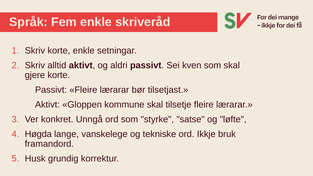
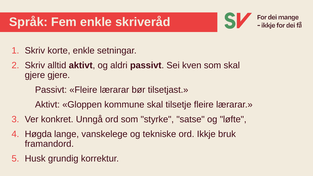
gjere korte: korte -> gjere
